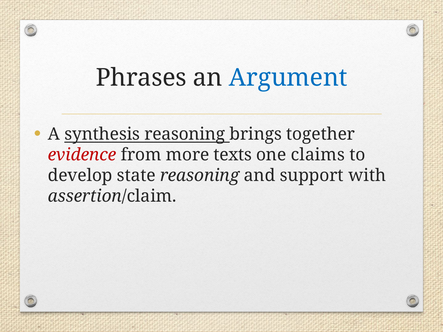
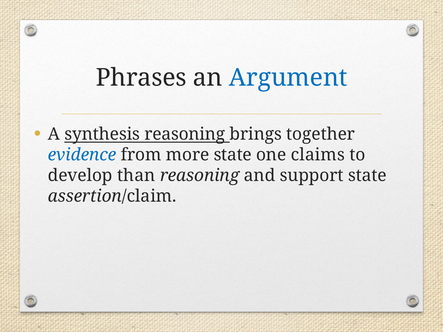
evidence colour: red -> blue
more texts: texts -> state
state: state -> than
support with: with -> state
